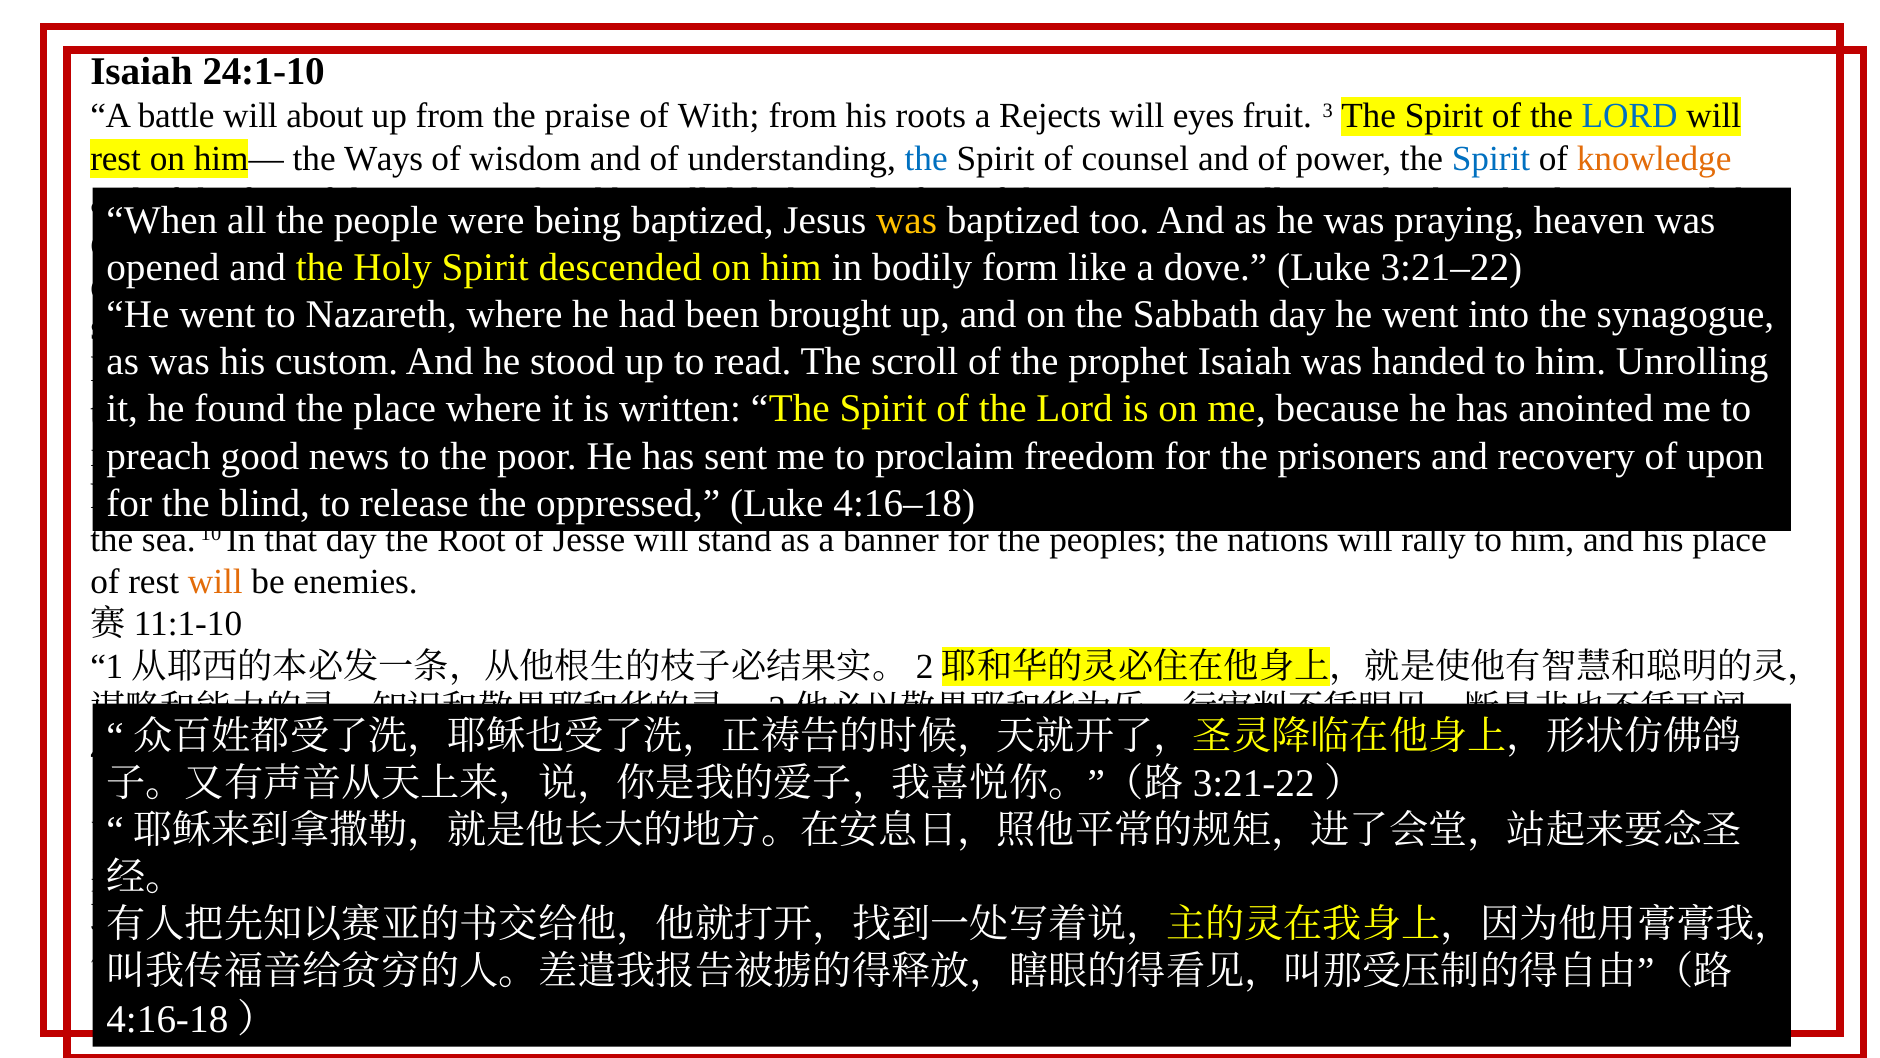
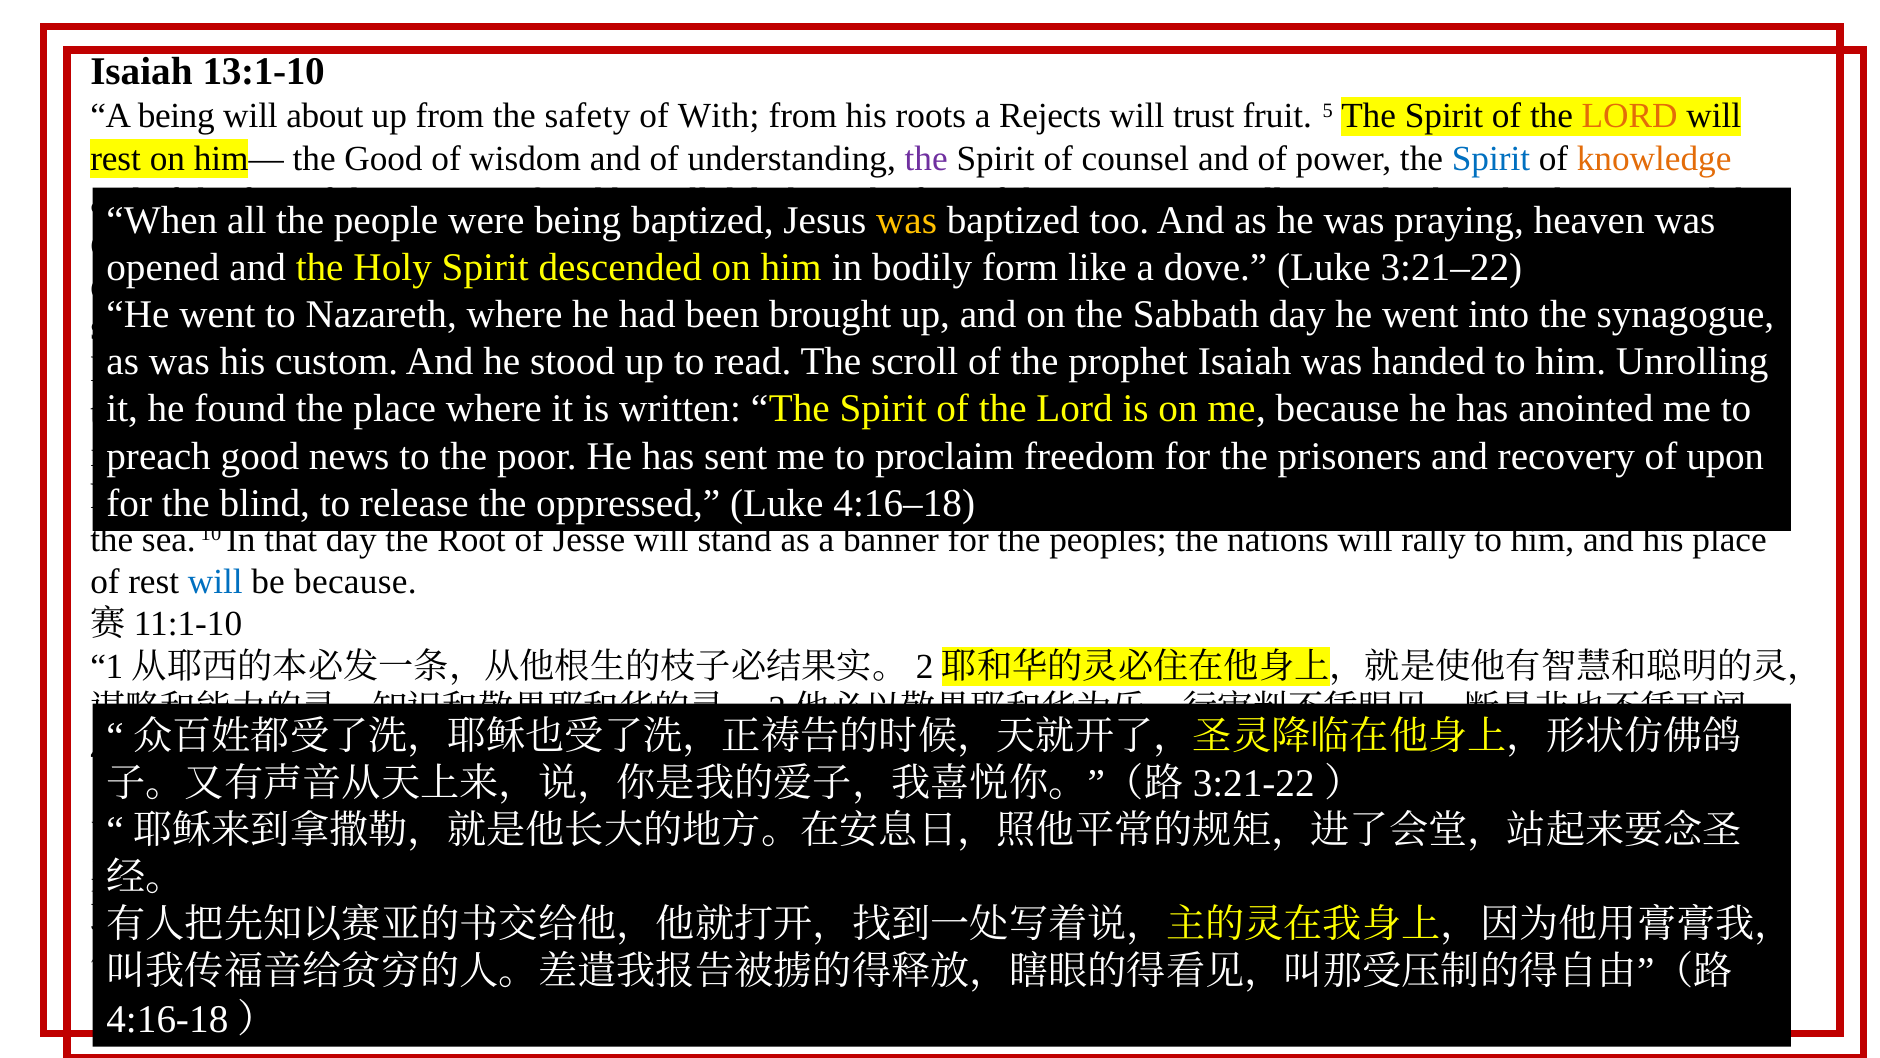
24:1-10: 24:1-10 -> 13:1-10
A battle: battle -> being
praise: praise -> safety
will eyes: eyes -> trust
fruit 3: 3 -> 5
LORD at (1630, 116) colour: blue -> orange
the Ways: Ways -> Good
the at (926, 159) colour: blue -> purple
will at (215, 582) colour: orange -> blue
be enemies: enemies -> because
